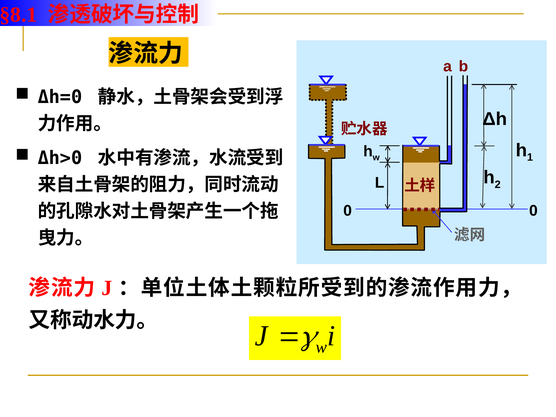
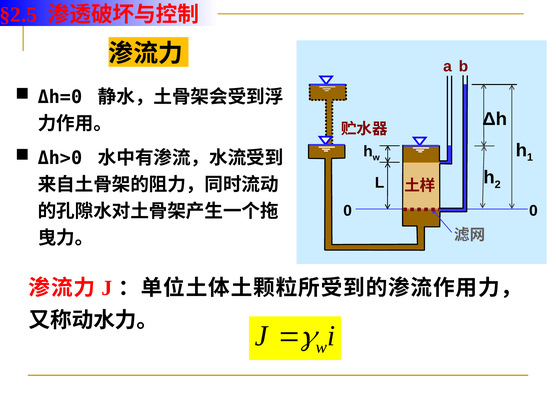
§8.1: §8.1 -> §2.5
